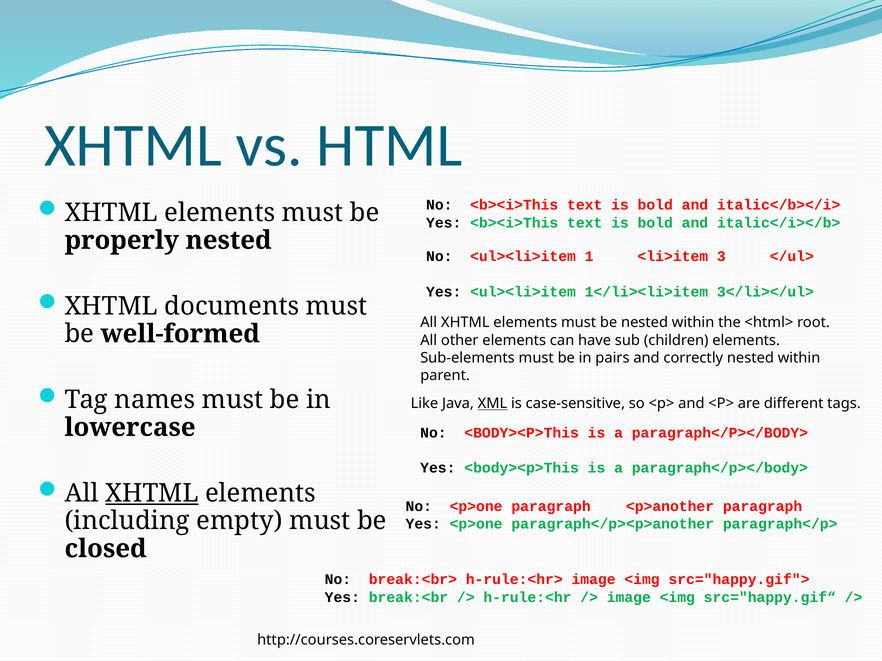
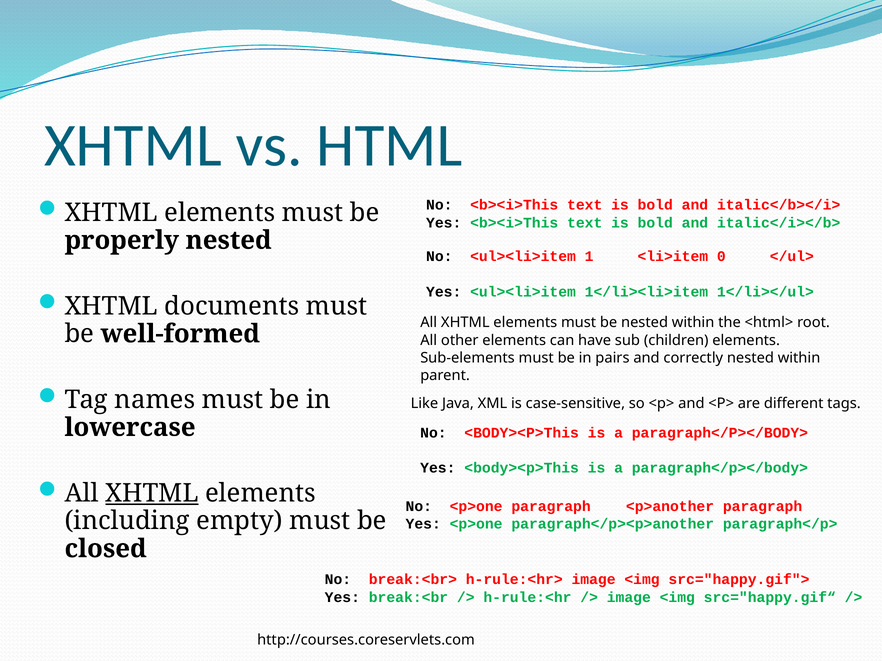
3: 3 -> 0
3</li></ul>: 3</li></ul> -> 1</li></ul>
XML underline: present -> none
